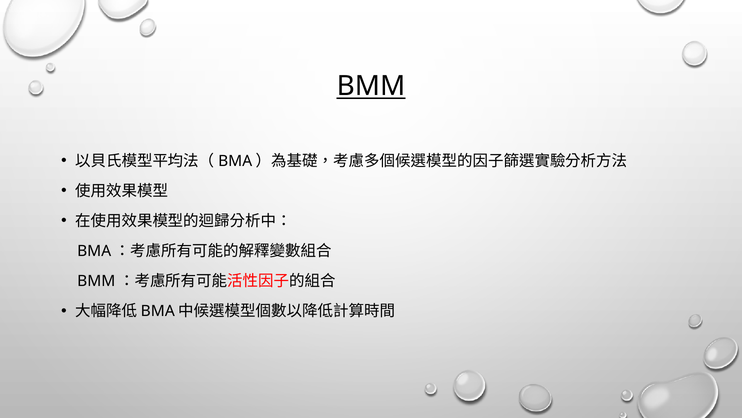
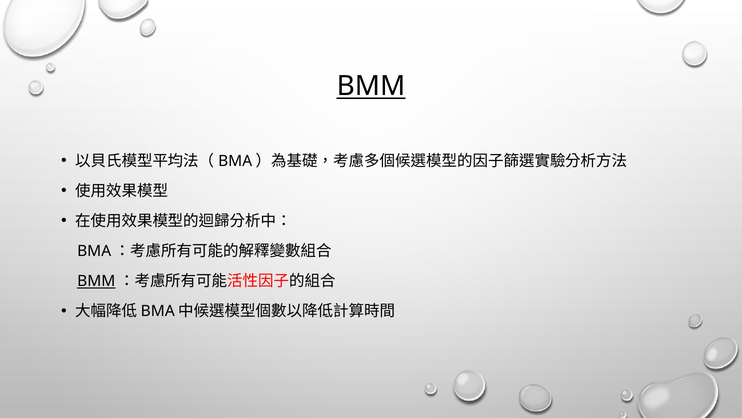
BMM at (96, 281) underline: none -> present
